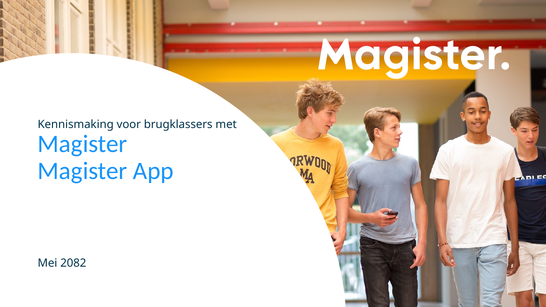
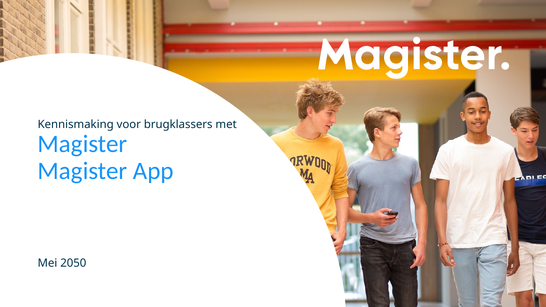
2082: 2082 -> 2050
